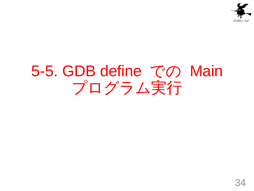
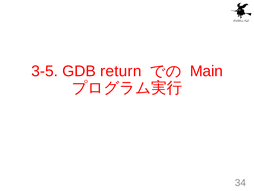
5-5: 5-5 -> 3-5
define: define -> return
